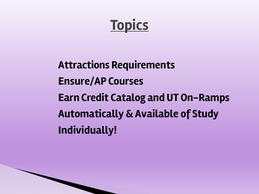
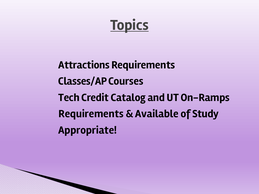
Ensure/AP: Ensure/AP -> Classes/AP
Earn: Earn -> Tech
Automatically at (91, 114): Automatically -> Requirements
Individually: Individually -> Appropriate
